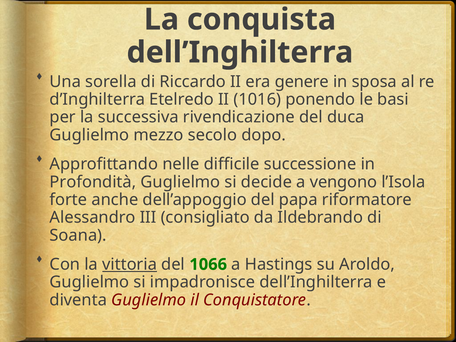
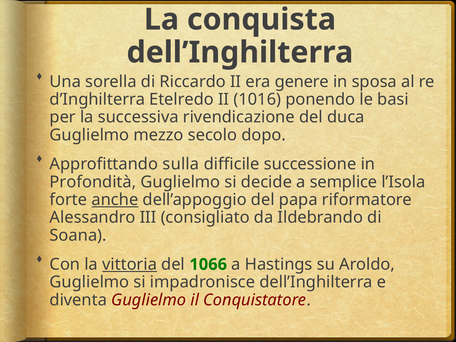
nelle: nelle -> sulla
vengono: vengono -> semplice
anche underline: none -> present
